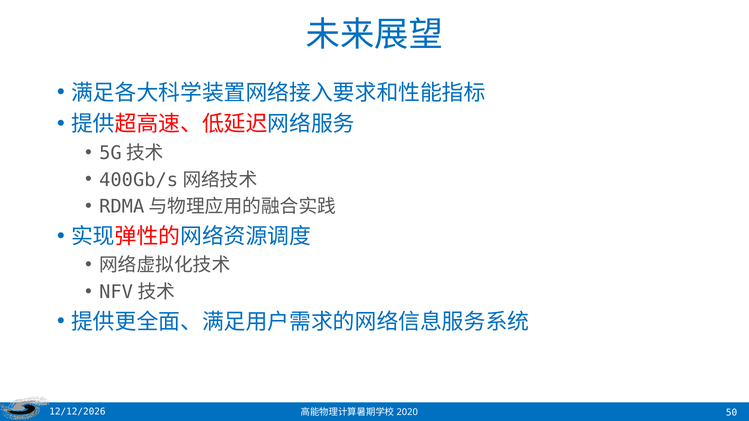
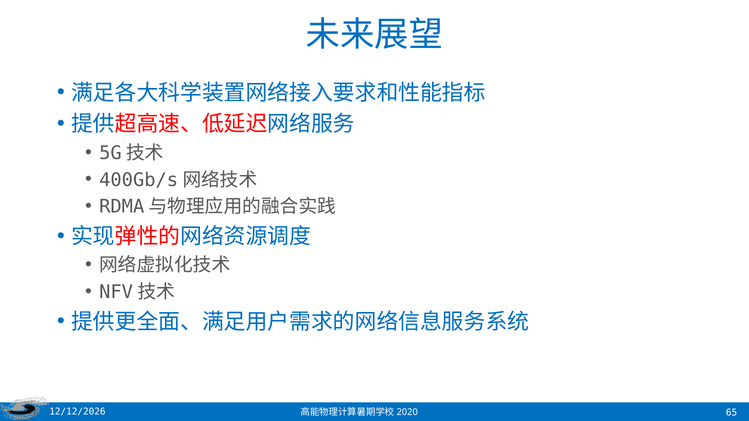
50: 50 -> 65
